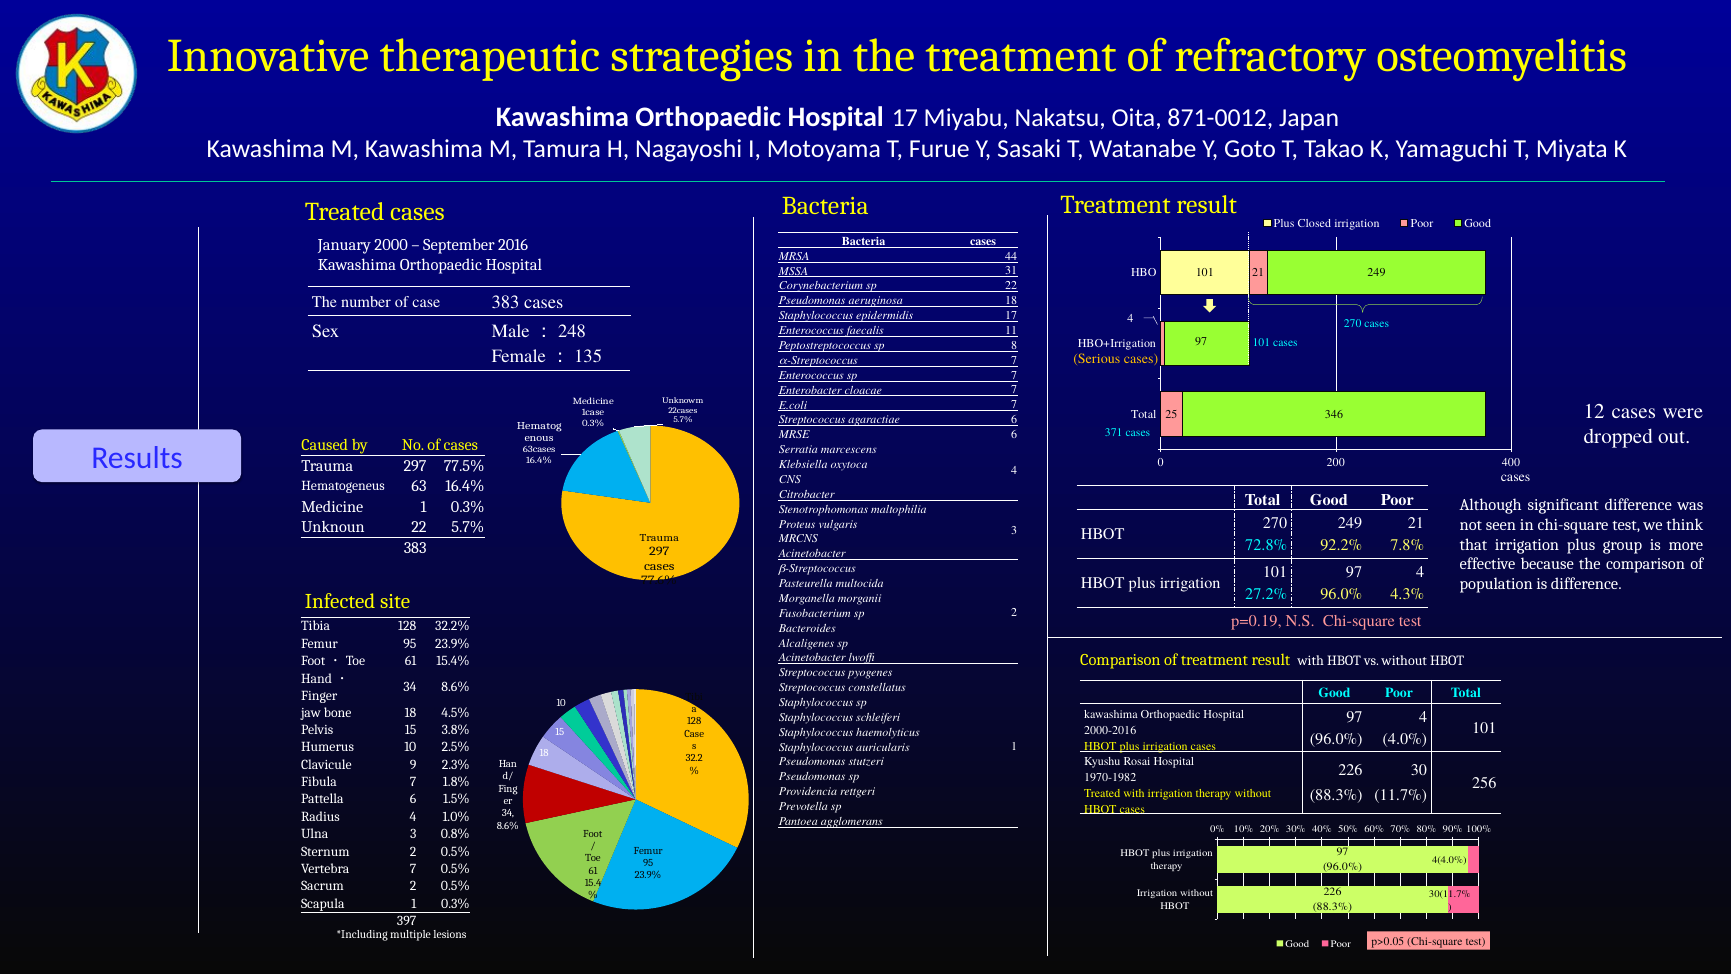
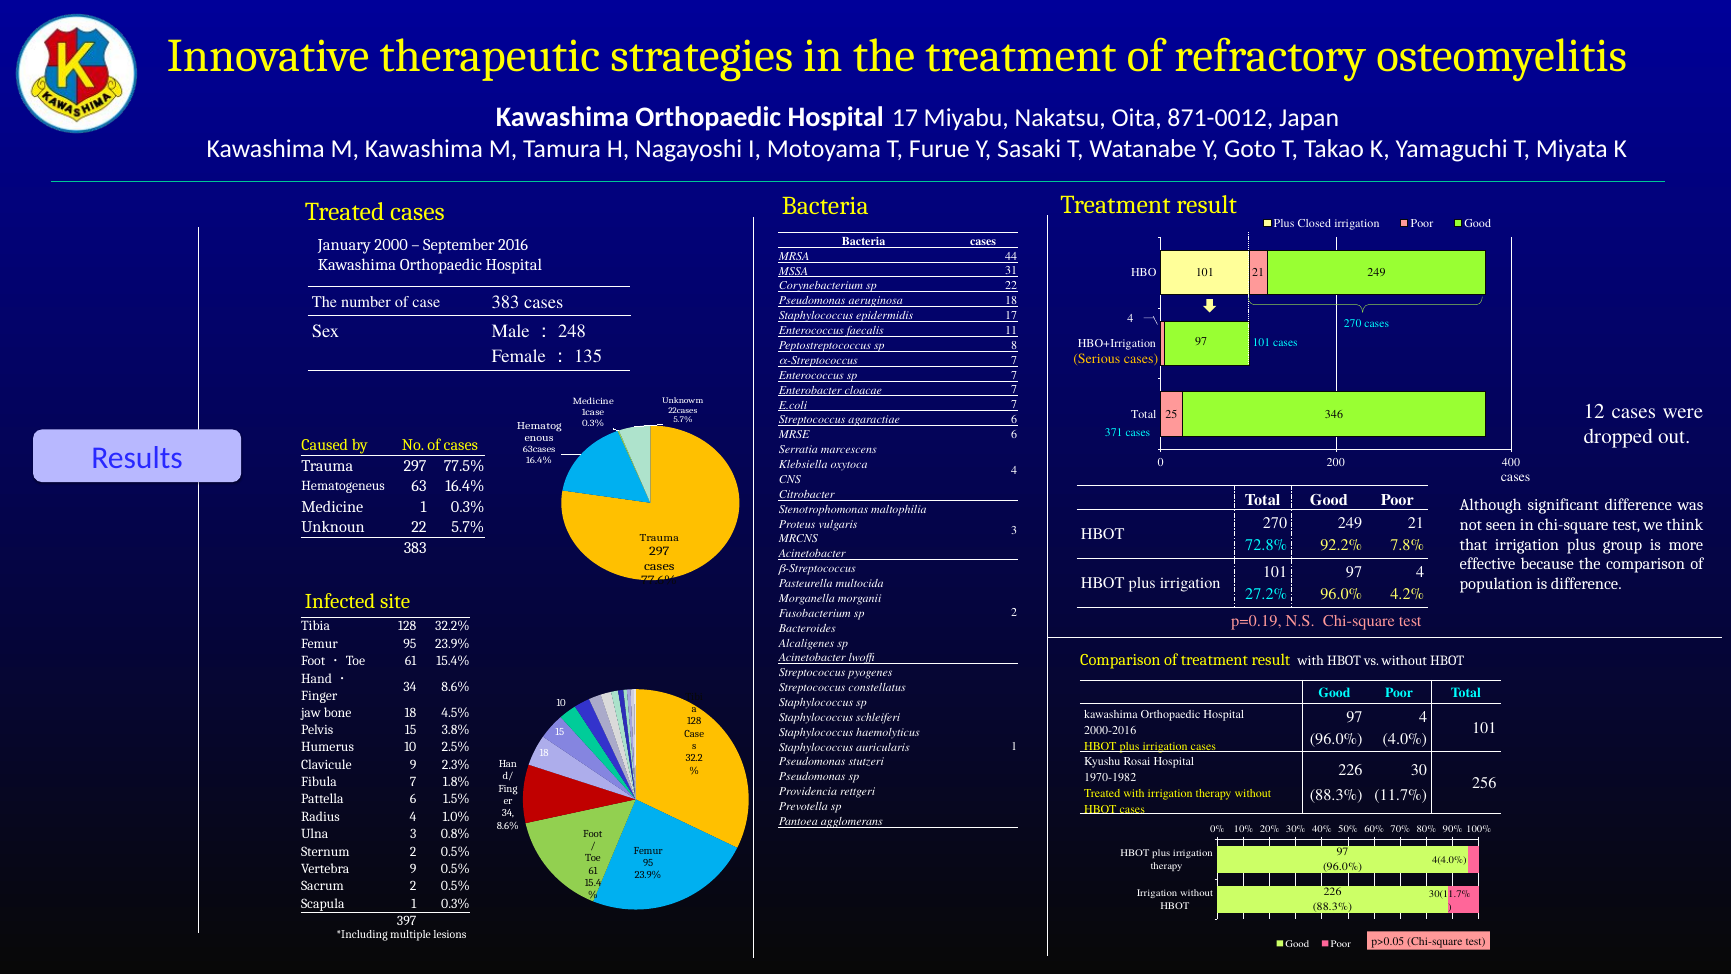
4.3%: 4.3% -> 4.2%
Vertebra 7: 7 -> 9
